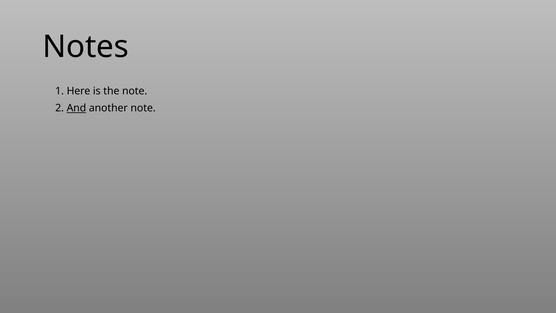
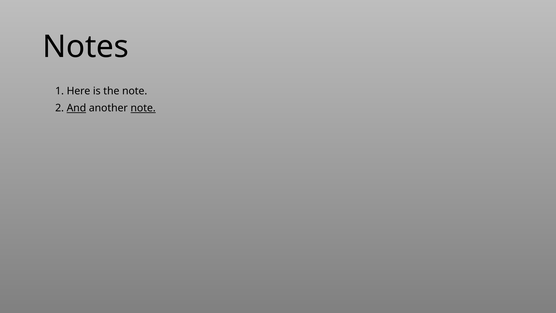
note at (143, 108) underline: none -> present
